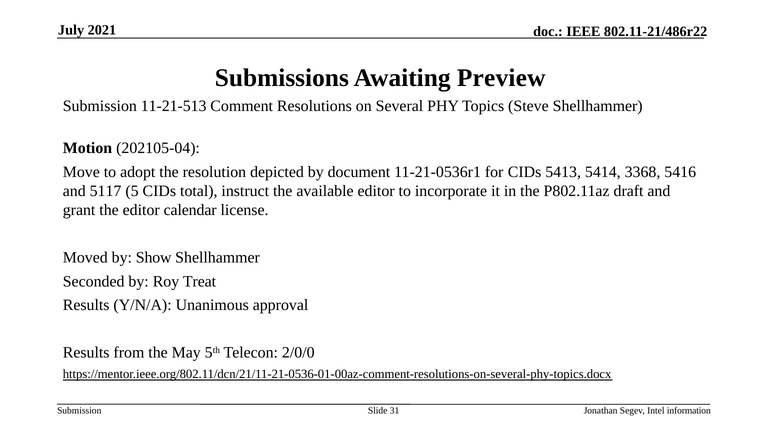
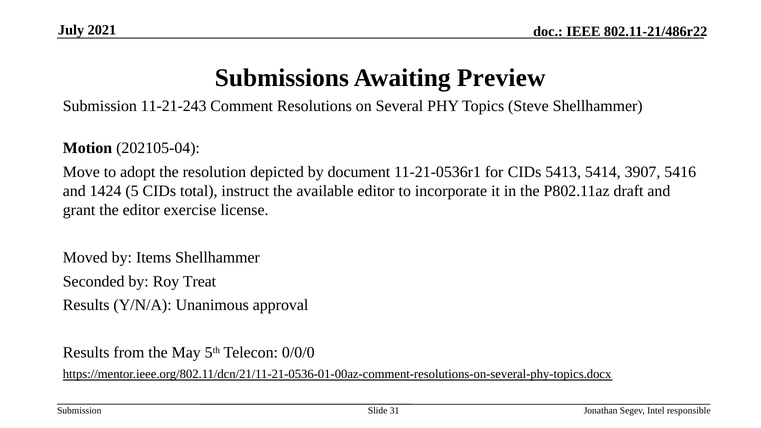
11-21-513: 11-21-513 -> 11-21-243
3368: 3368 -> 3907
5117: 5117 -> 1424
calendar: calendar -> exercise
Show: Show -> Items
2/0/0: 2/0/0 -> 0/0/0
information: information -> responsible
